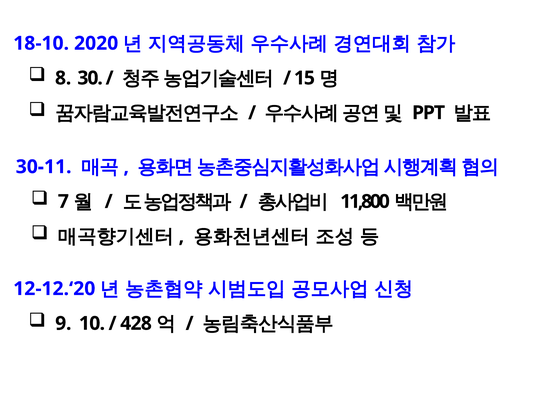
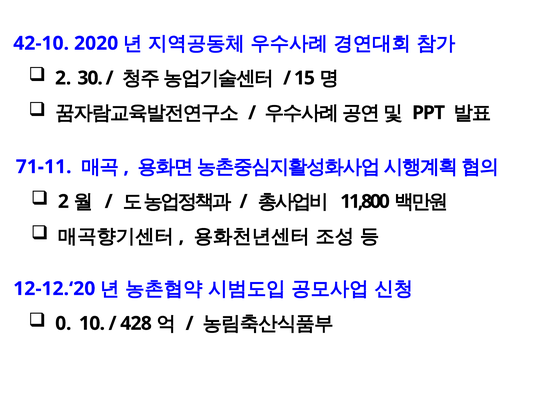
18-10: 18-10 -> 42-10
8 at (63, 78): 8 -> 2
30-11: 30-11 -> 71-11
7 at (63, 202): 7 -> 2
9: 9 -> 0
